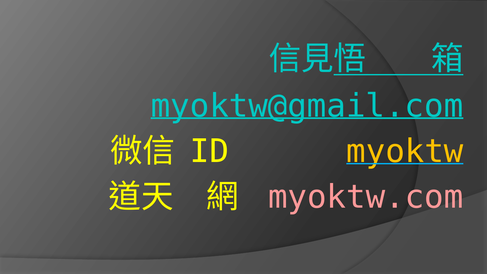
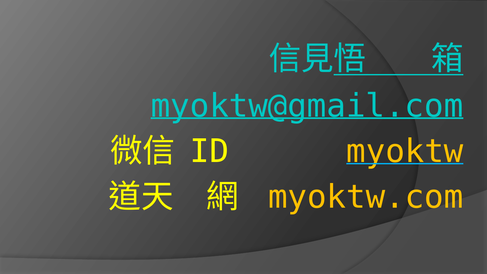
myoktw.com colour: pink -> yellow
